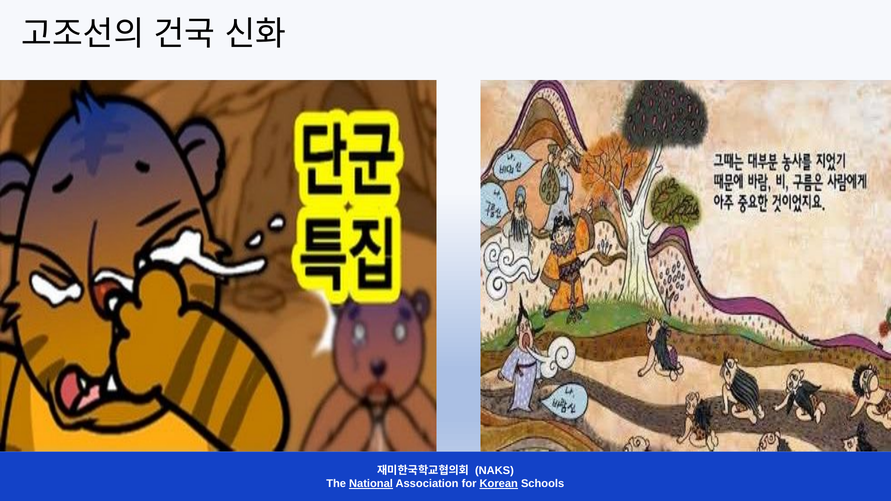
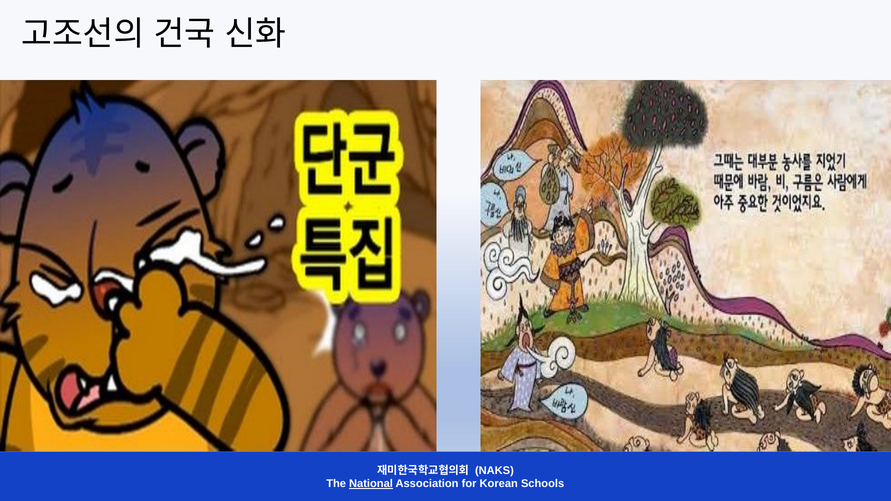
Korean underline: present -> none
